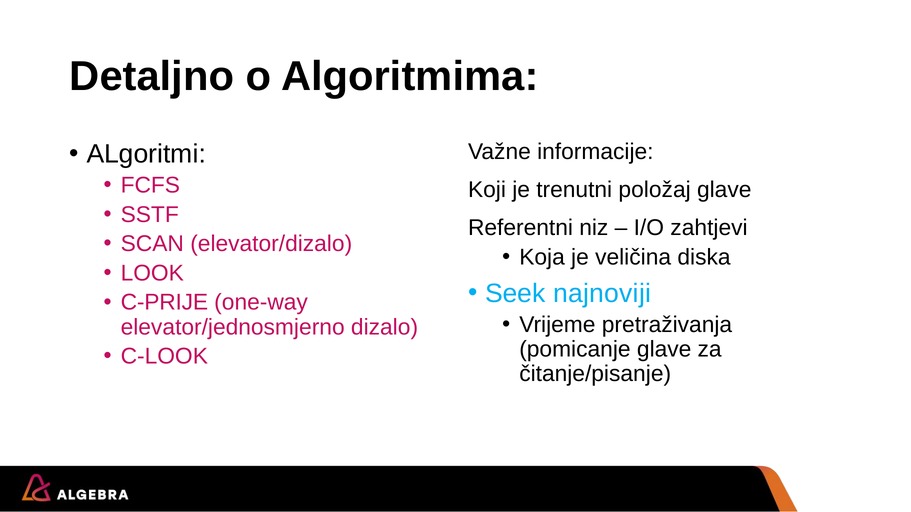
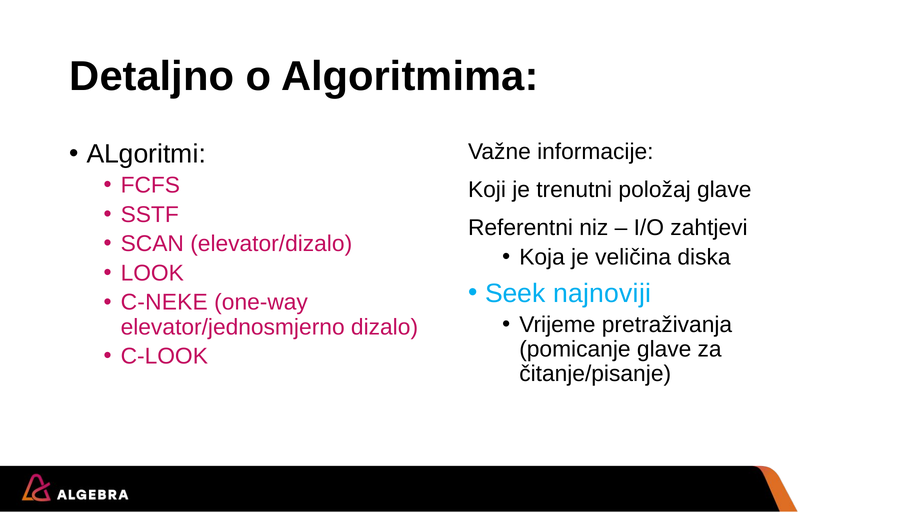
C-PRIJE: C-PRIJE -> C-NEKE
